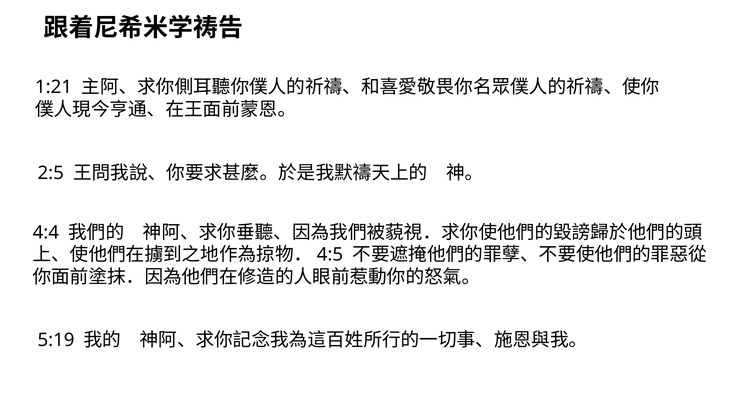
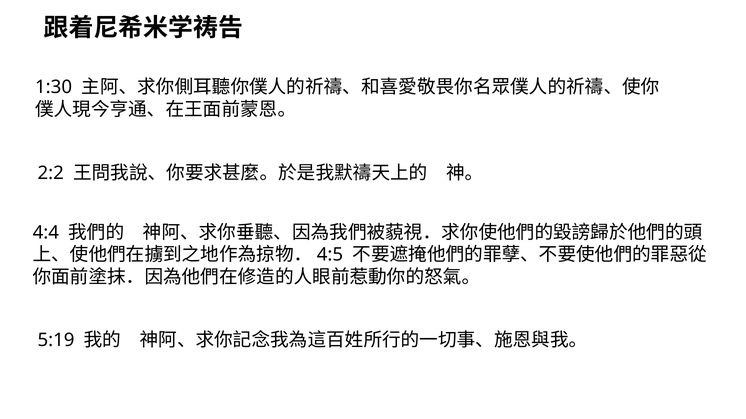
1:21: 1:21 -> 1:30
2:5: 2:5 -> 2:2
